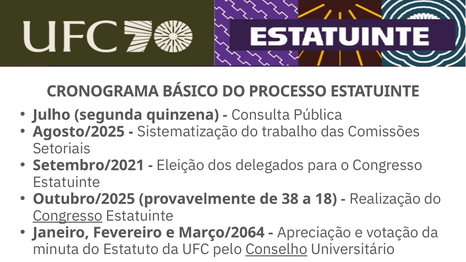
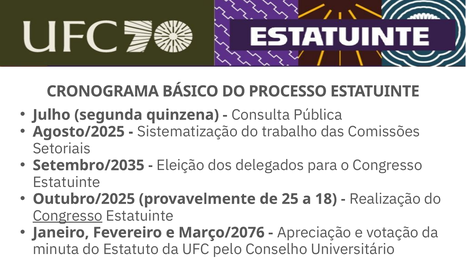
Setembro/2021: Setembro/2021 -> Setembro/2035
38: 38 -> 25
Março/2064: Março/2064 -> Março/2076
Conselho underline: present -> none
